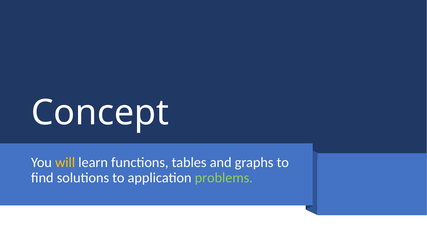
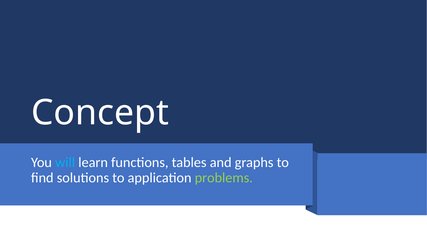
will colour: yellow -> light blue
